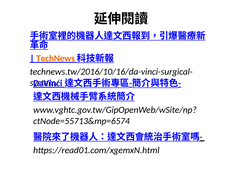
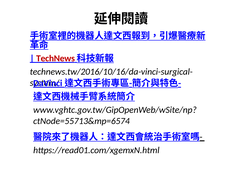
TechNews colour: orange -> red
